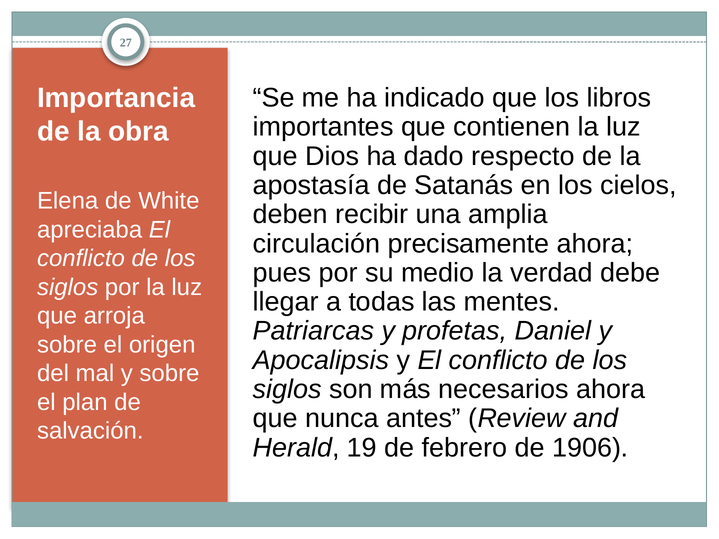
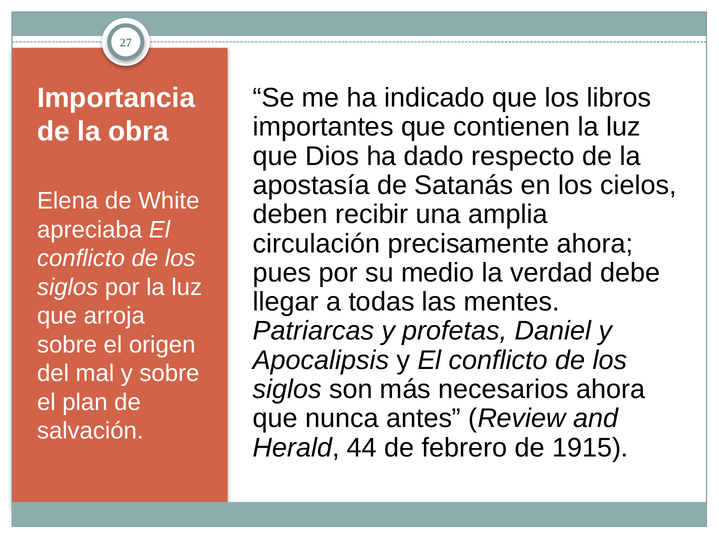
19: 19 -> 44
1906: 1906 -> 1915
